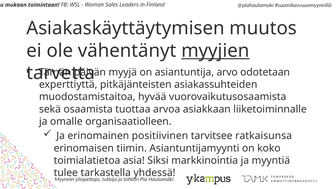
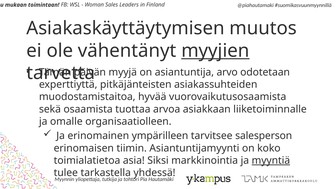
positiivinen: positiivinen -> ympärilleen
ratkaisunsa: ratkaisunsa -> salesperson
myyntiä underline: none -> present
